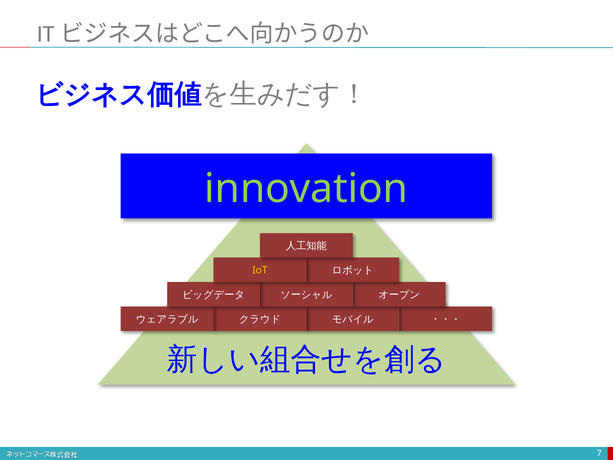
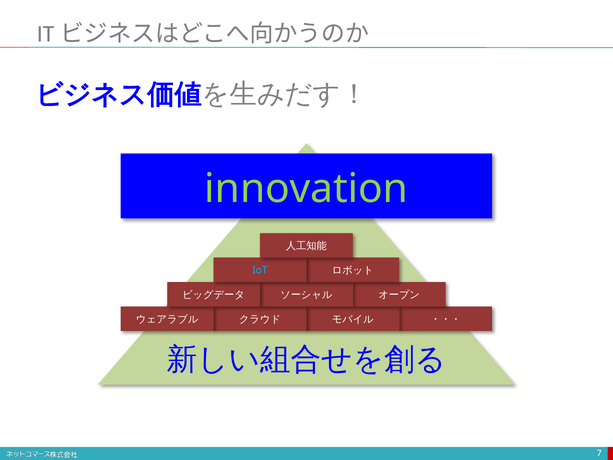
IoT colour: yellow -> light blue
